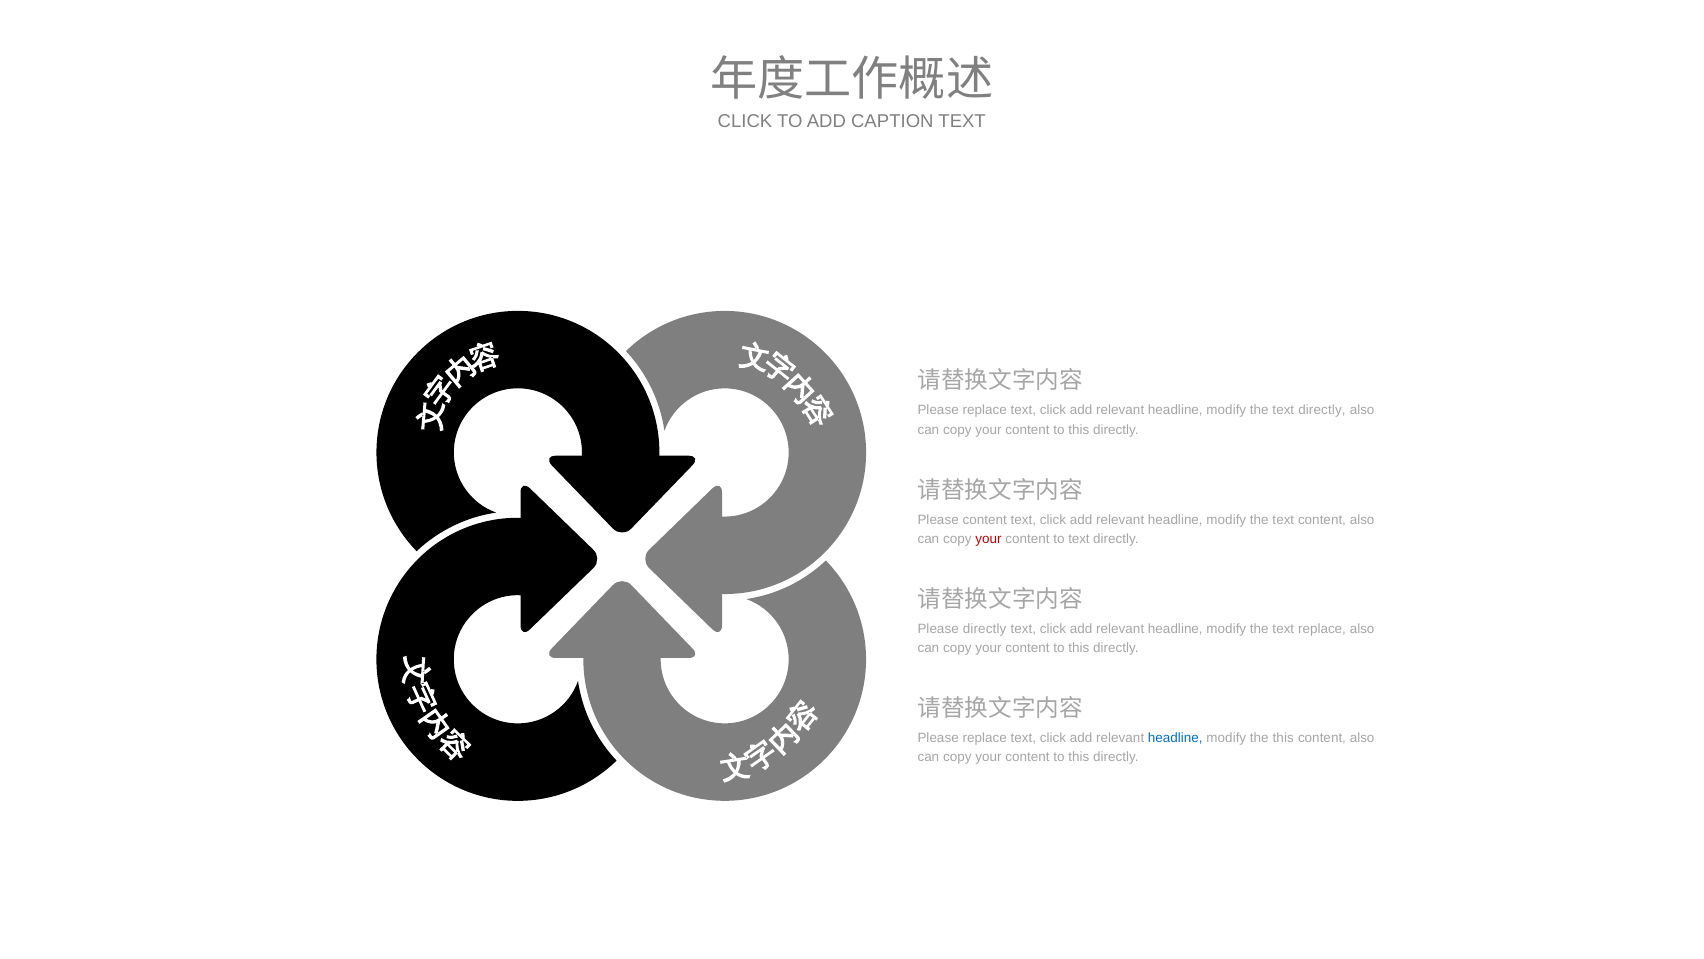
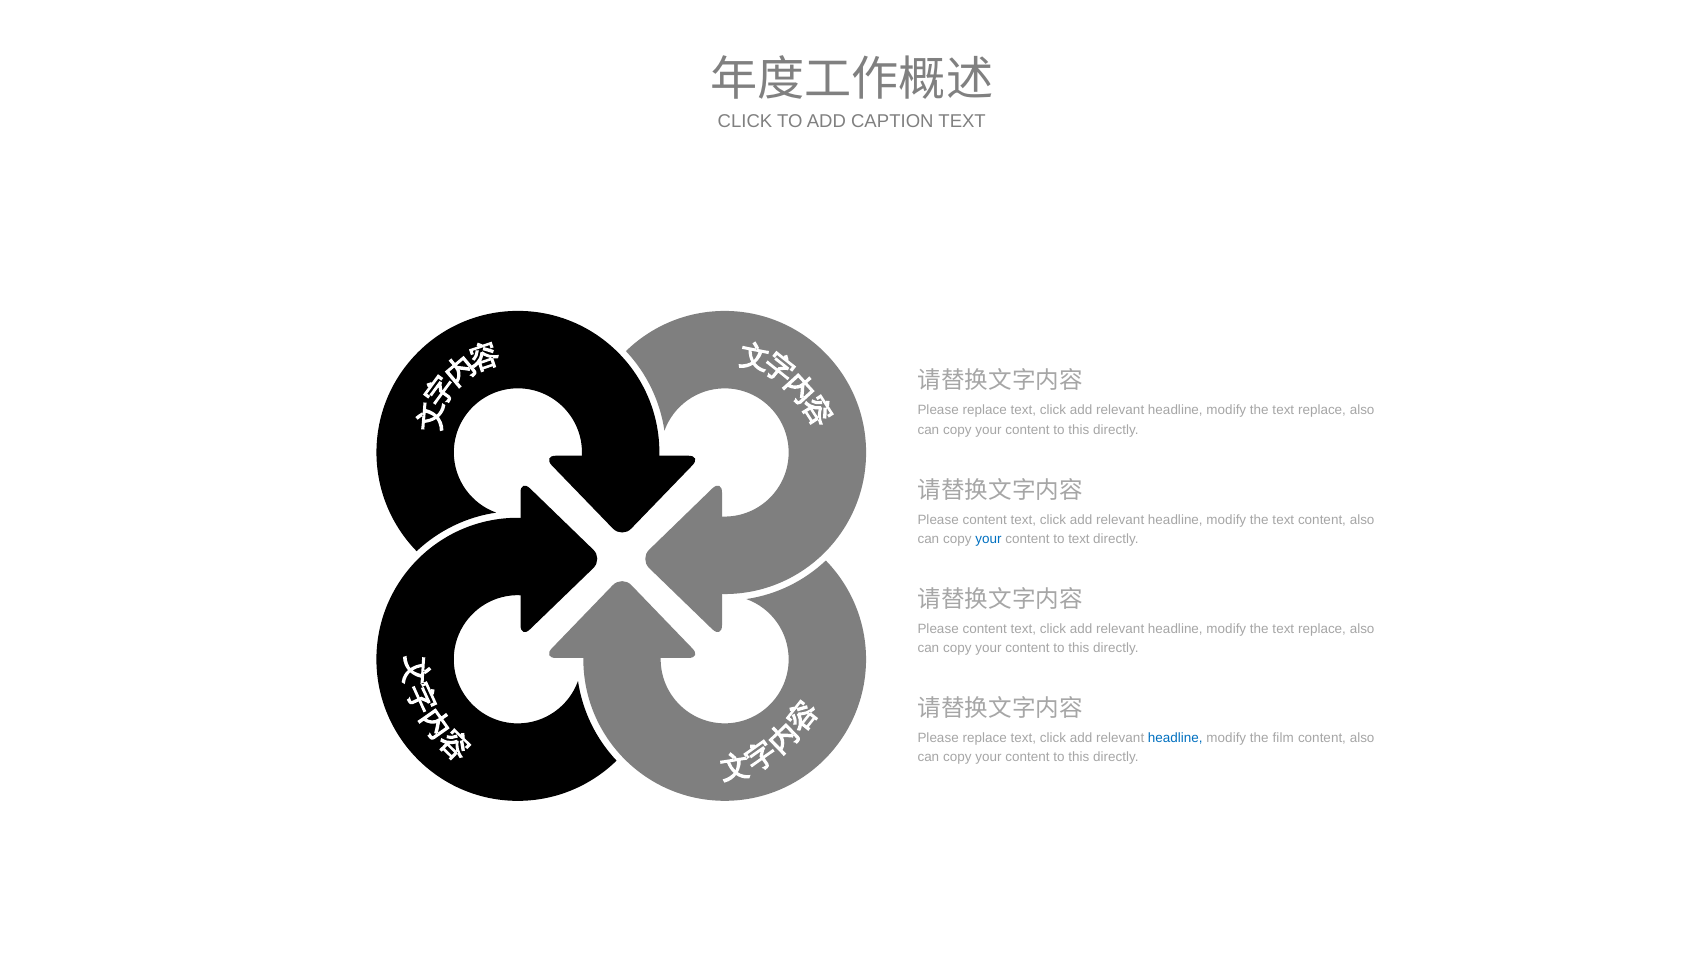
directly at (1322, 410): directly -> replace
your at (988, 539) colour: red -> blue
directly at (985, 628): directly -> content
the this: this -> film
